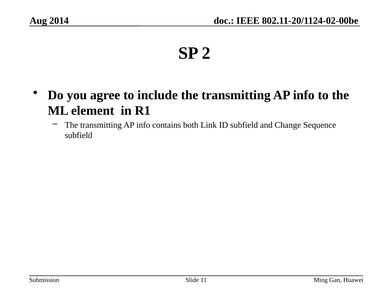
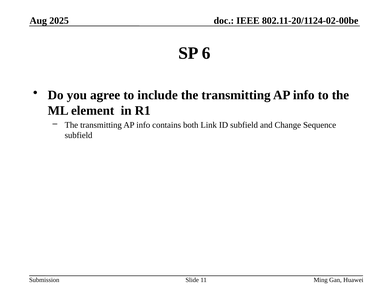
2014: 2014 -> 2025
2: 2 -> 6
